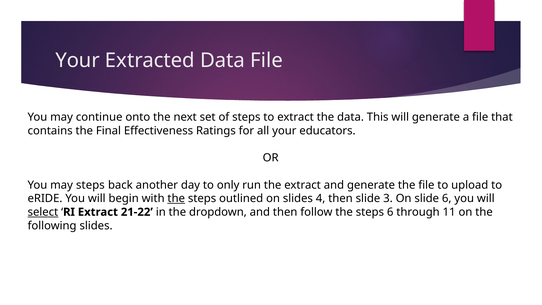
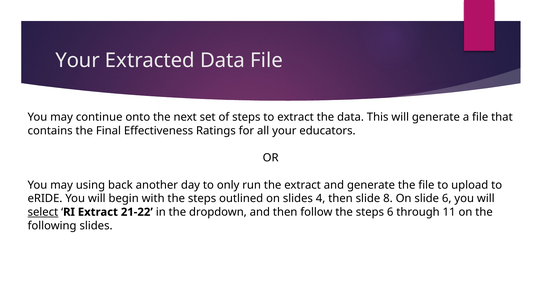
may steps: steps -> using
the at (176, 198) underline: present -> none
3: 3 -> 8
